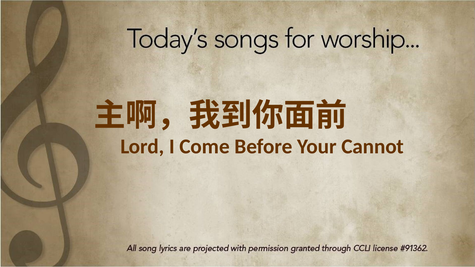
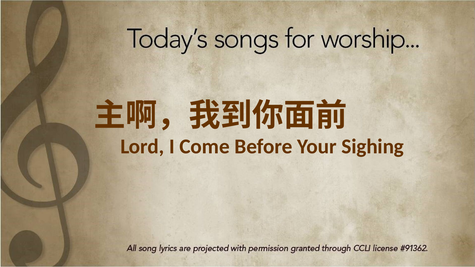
Cannot: Cannot -> Sighing
